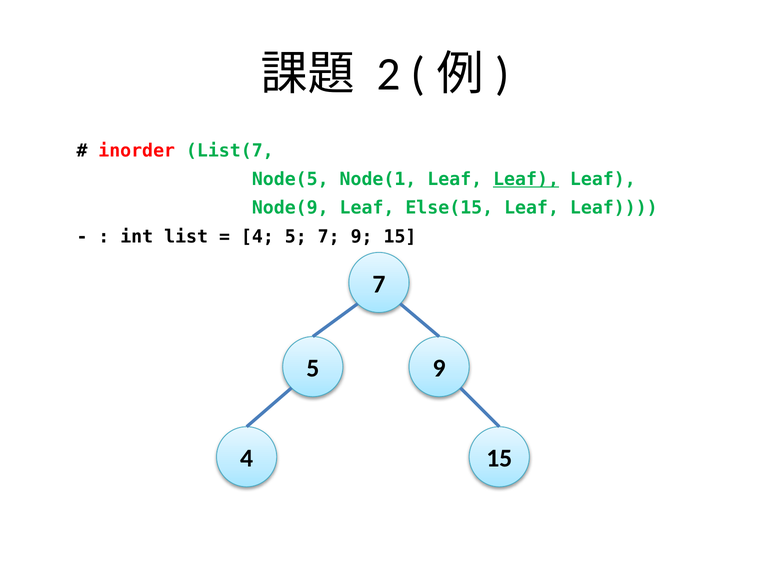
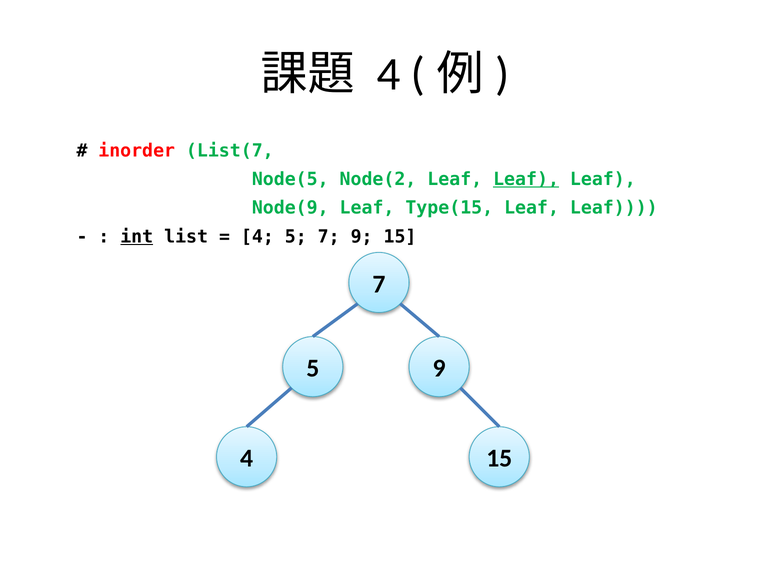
2 at (389, 75): 2 -> 4
Node(1: Node(1 -> Node(2
Else(15: Else(15 -> Type(15
int underline: none -> present
